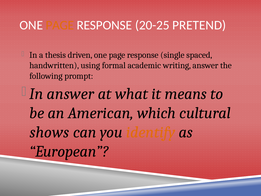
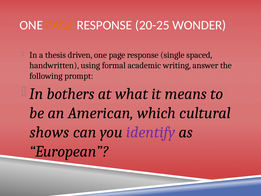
PRETEND: PRETEND -> WONDER
answer at (70, 94): answer -> bothers
identify colour: orange -> purple
